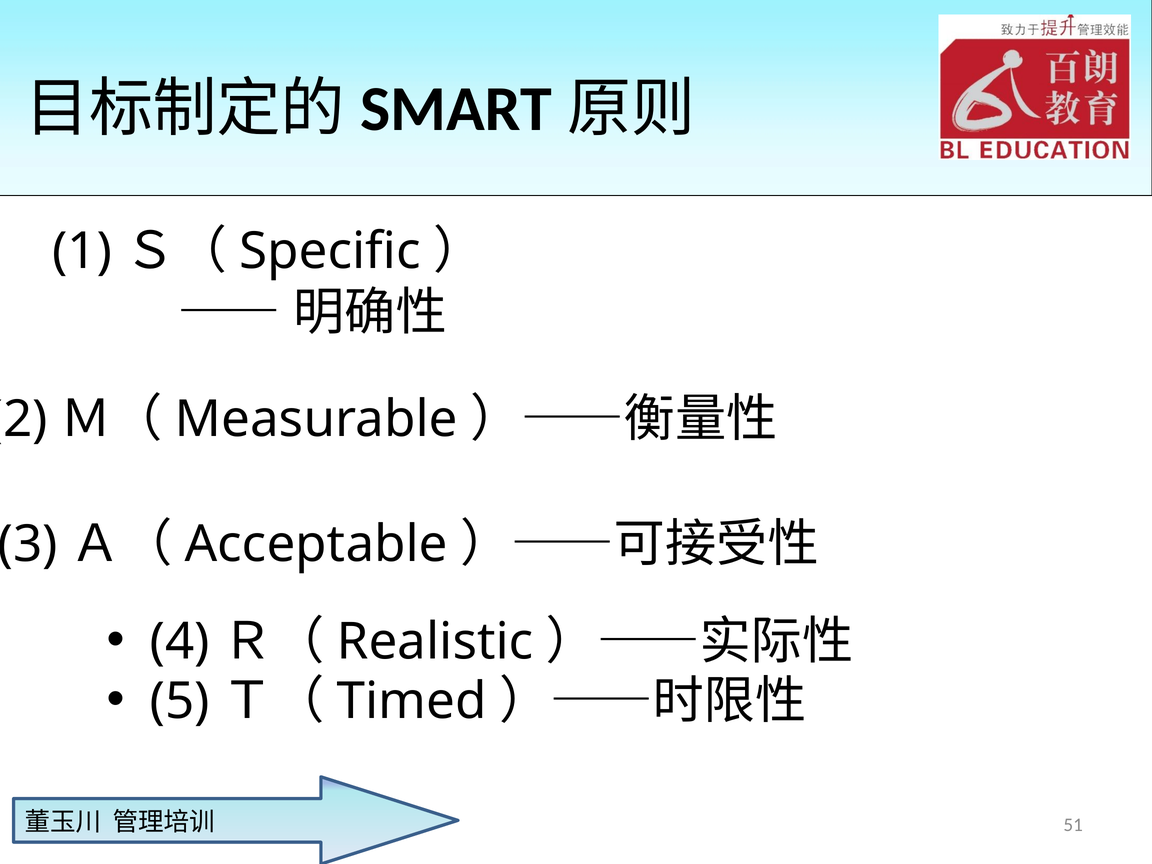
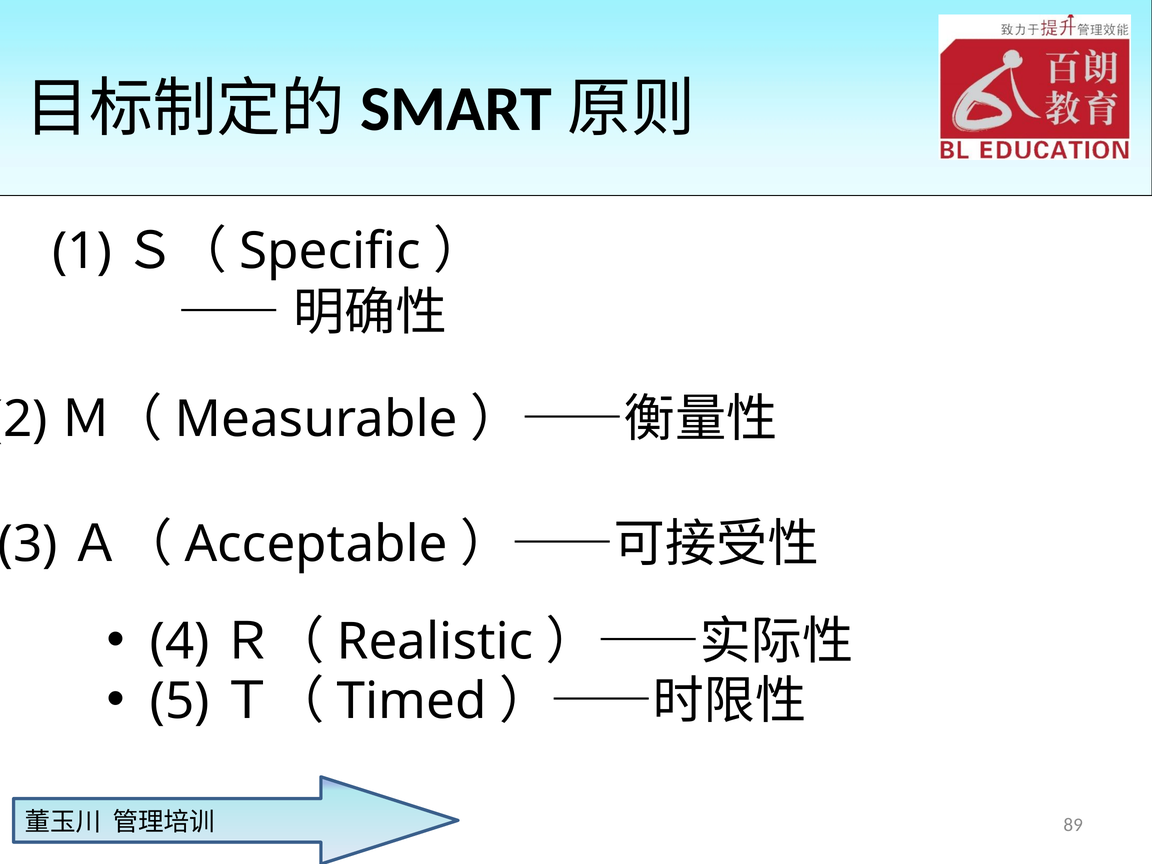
51: 51 -> 89
